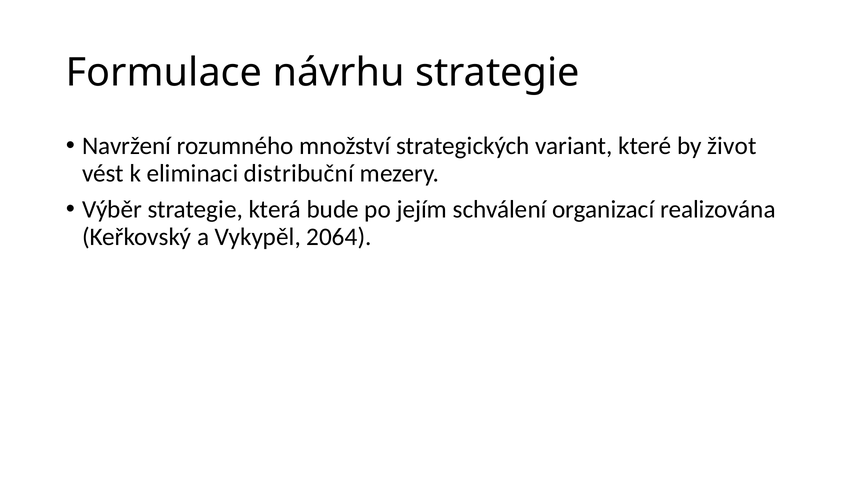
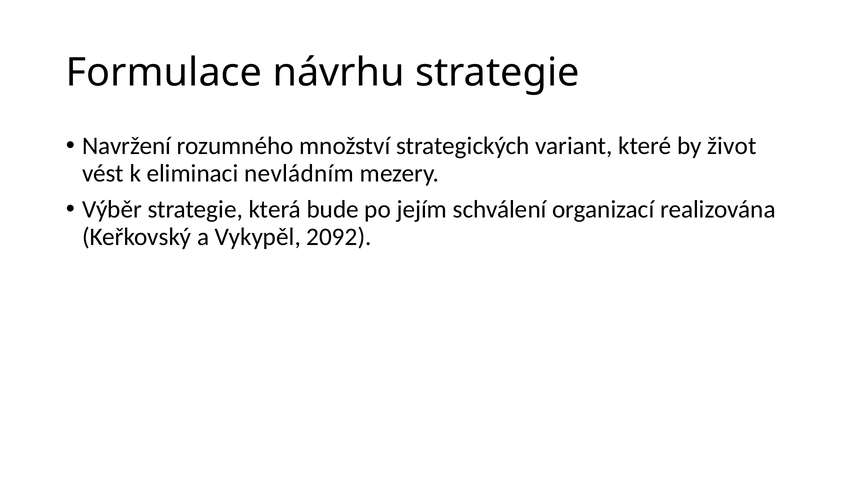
distribuční: distribuční -> nevládním
2064: 2064 -> 2092
